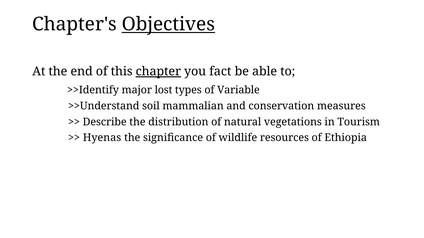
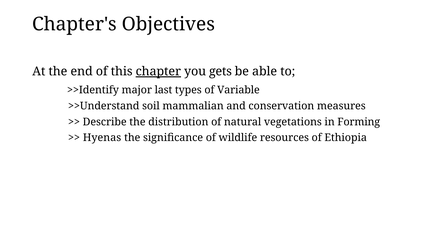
Objectives underline: present -> none
fact: fact -> gets
lost: lost -> last
Tourism: Tourism -> Forming
